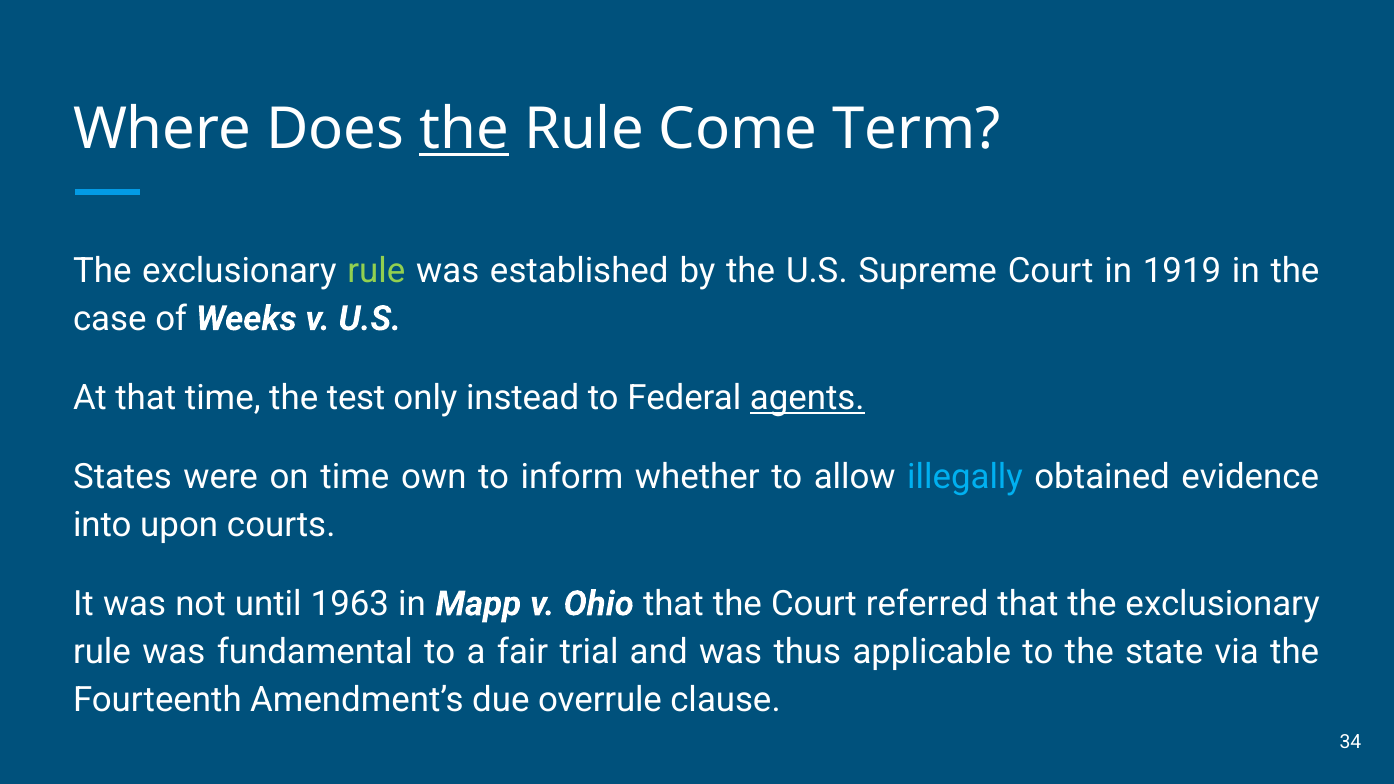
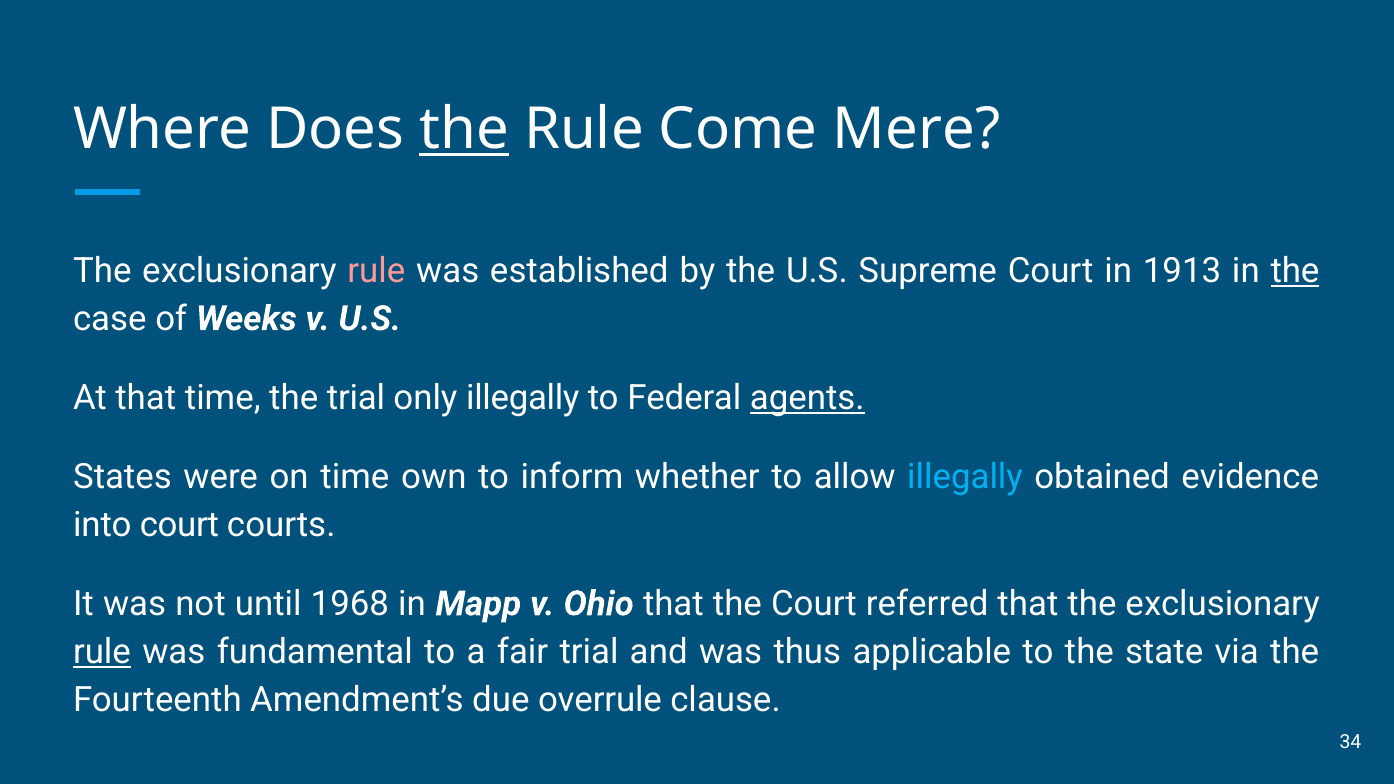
Term: Term -> Mere
rule at (376, 271) colour: light green -> pink
1919: 1919 -> 1913
the at (1295, 271) underline: none -> present
the test: test -> trial
only instead: instead -> illegally
into upon: upon -> court
1963: 1963 -> 1968
rule at (102, 652) underline: none -> present
